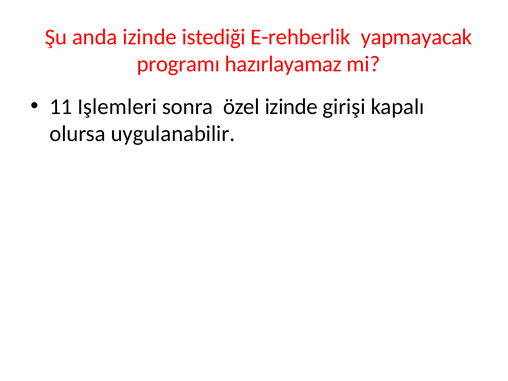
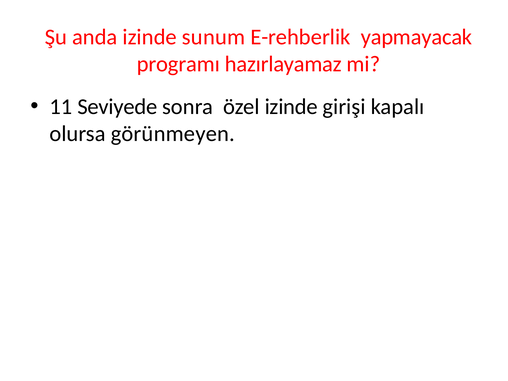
istediği: istediği -> sunum
Işlemleri: Işlemleri -> Seviyede
uygulanabilir: uygulanabilir -> görünmeyen
